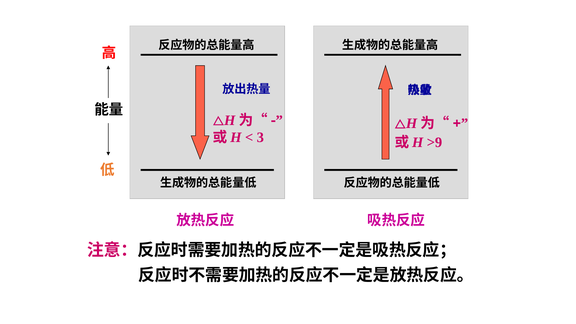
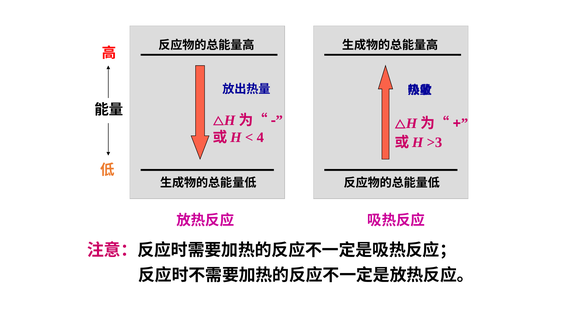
3: 3 -> 4
>9: >9 -> >3
